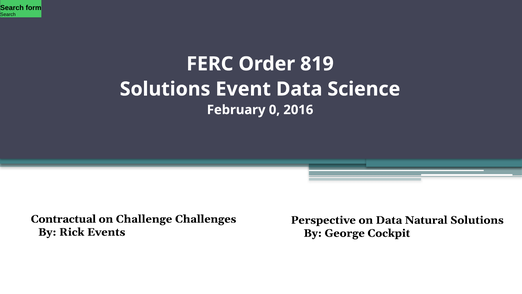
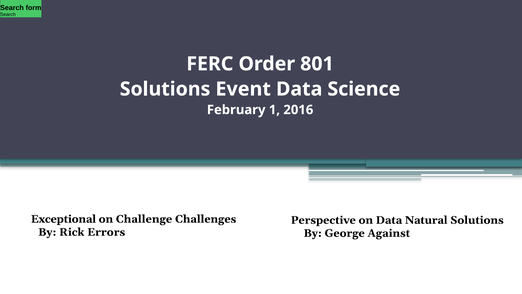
819: 819 -> 801
0: 0 -> 1
Contractual: Contractual -> Exceptional
Events: Events -> Errors
Cockpit: Cockpit -> Against
